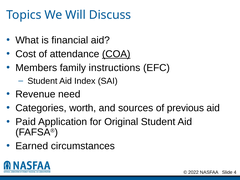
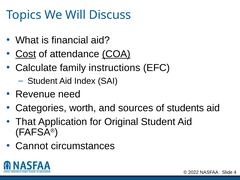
Cost underline: none -> present
Members: Members -> Calculate
previous: previous -> students
Paid: Paid -> That
Earned: Earned -> Cannot
